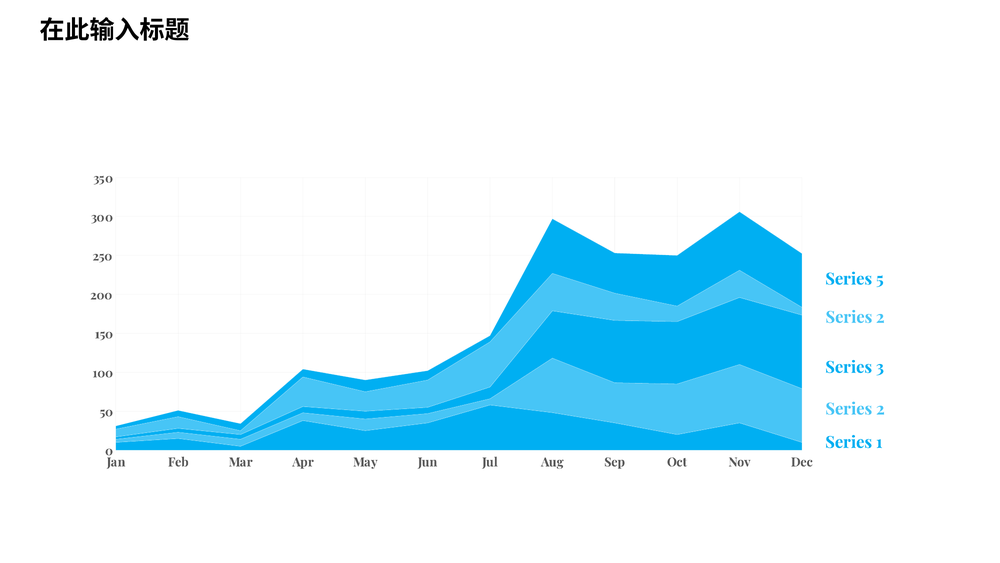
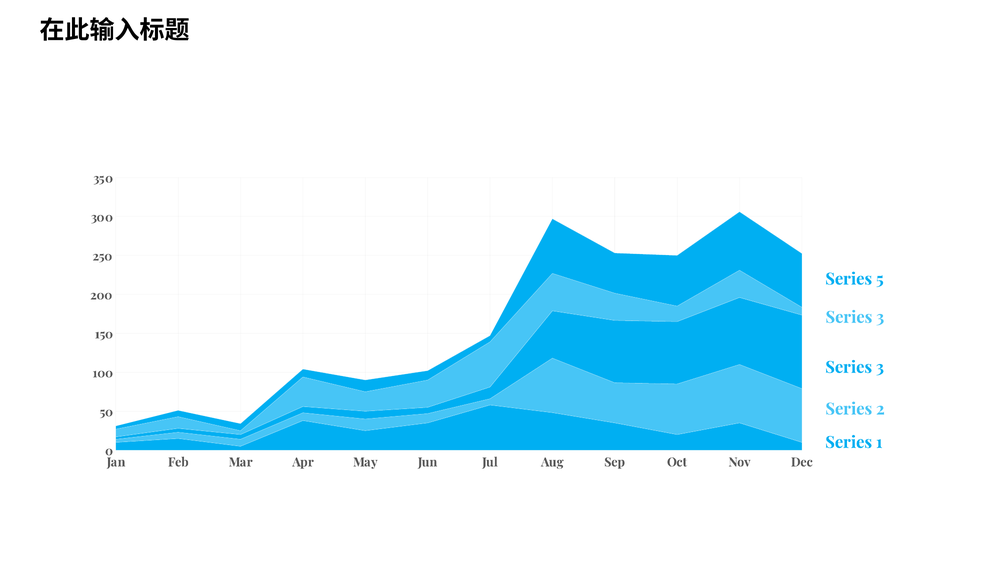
2 at (880, 317): 2 -> 3
